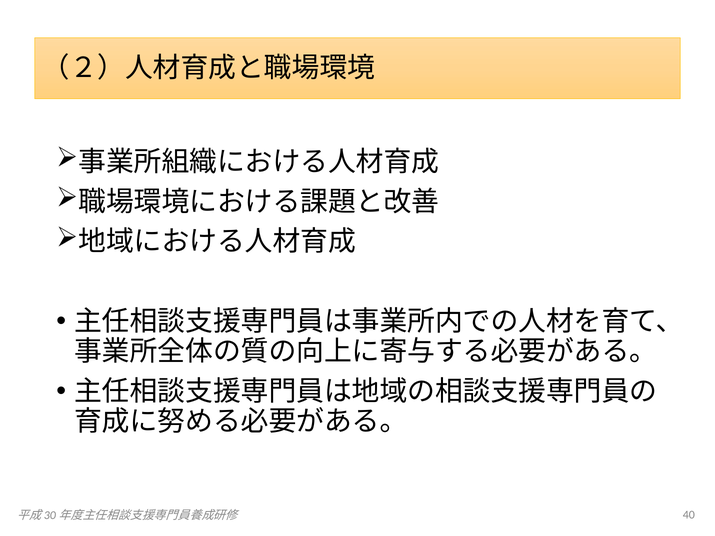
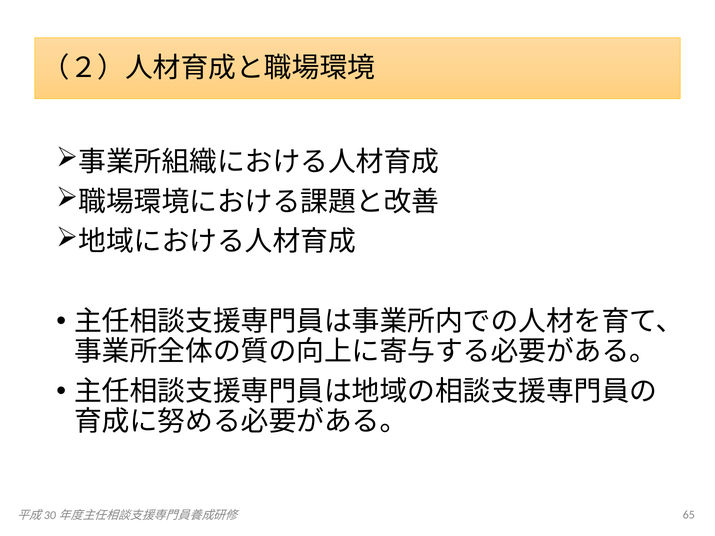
40: 40 -> 65
